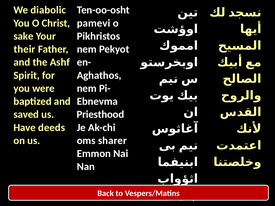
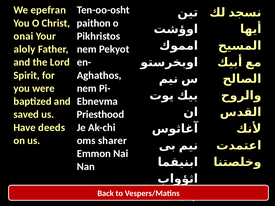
diabolic: diabolic -> epefran
pamevi: pamevi -> paithon
sake: sake -> onai
their: their -> aloly
Ashf: Ashf -> Lord
